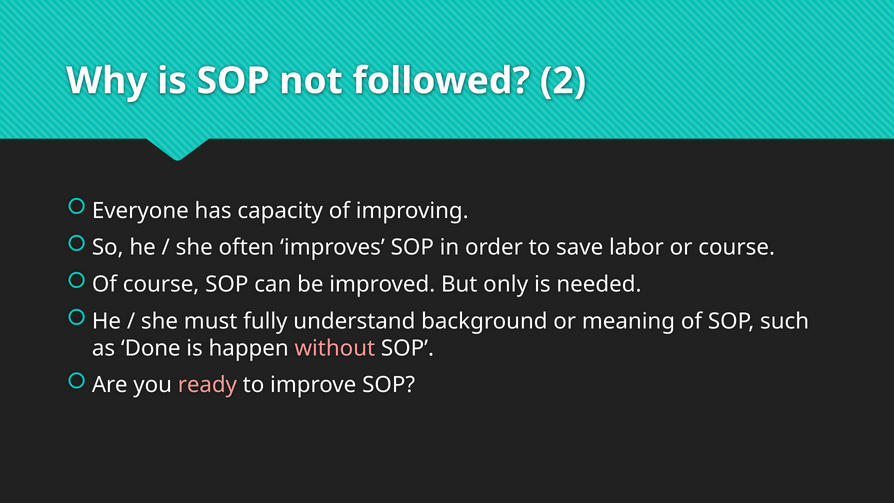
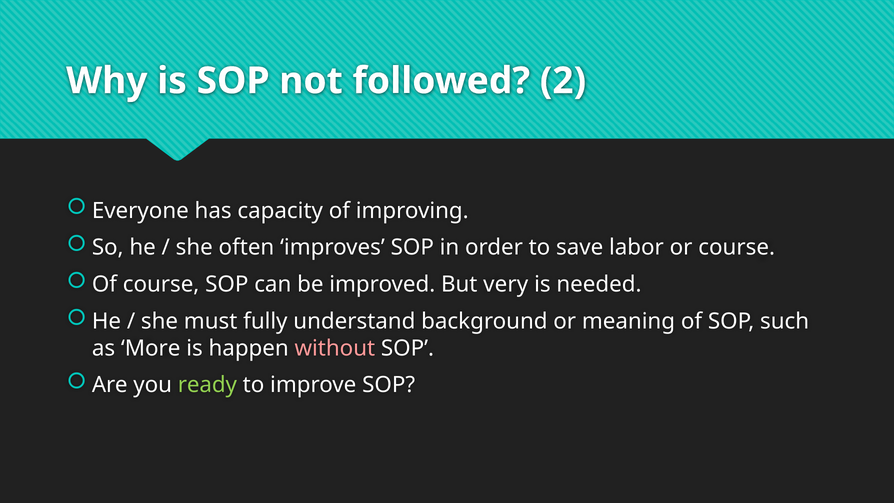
only: only -> very
Done: Done -> More
ready colour: pink -> light green
